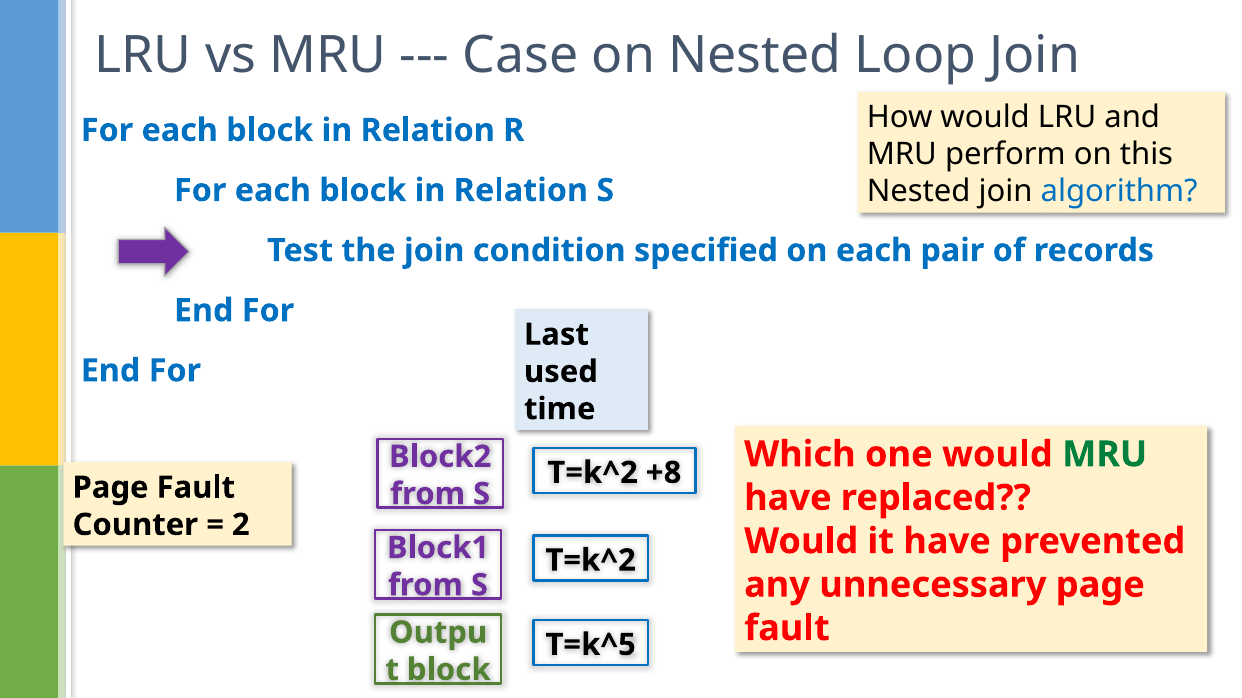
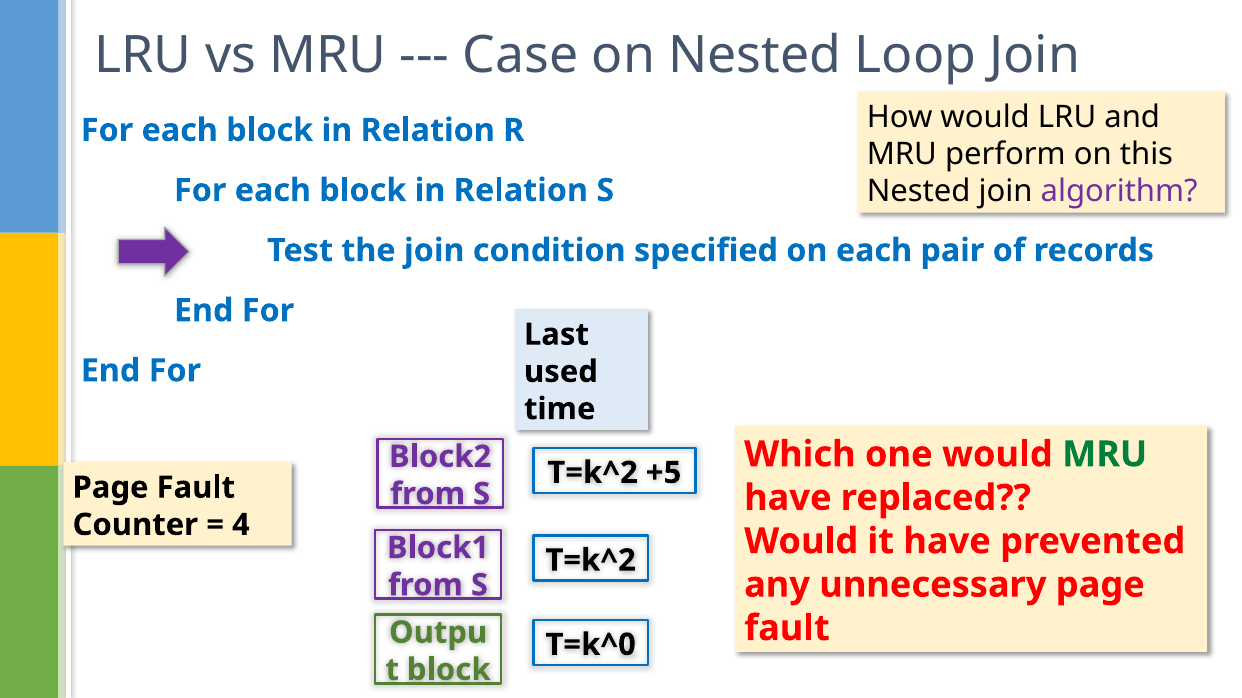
algorithm colour: blue -> purple
+8: +8 -> +5
2: 2 -> 4
T=k^5: T=k^5 -> T=k^0
